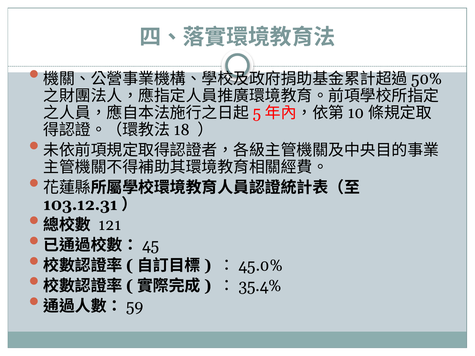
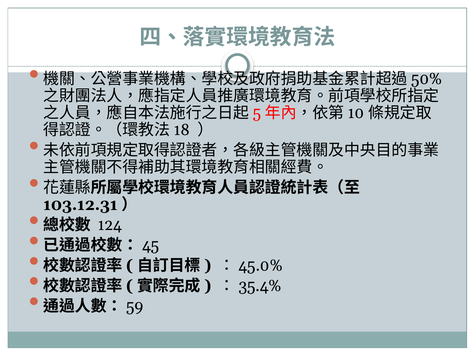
121: 121 -> 124
